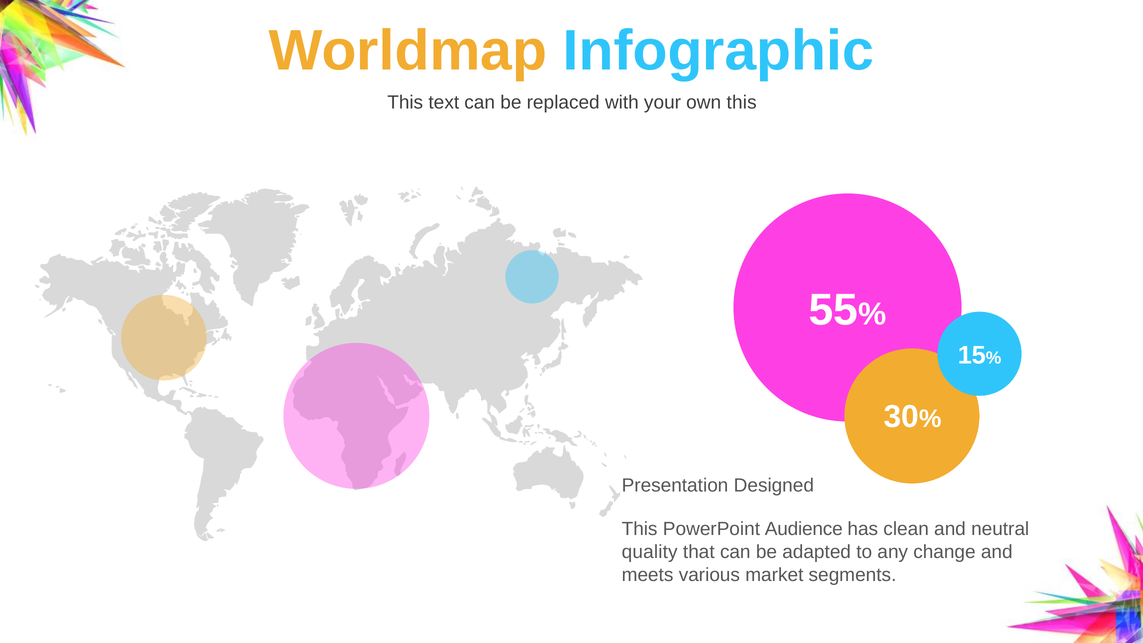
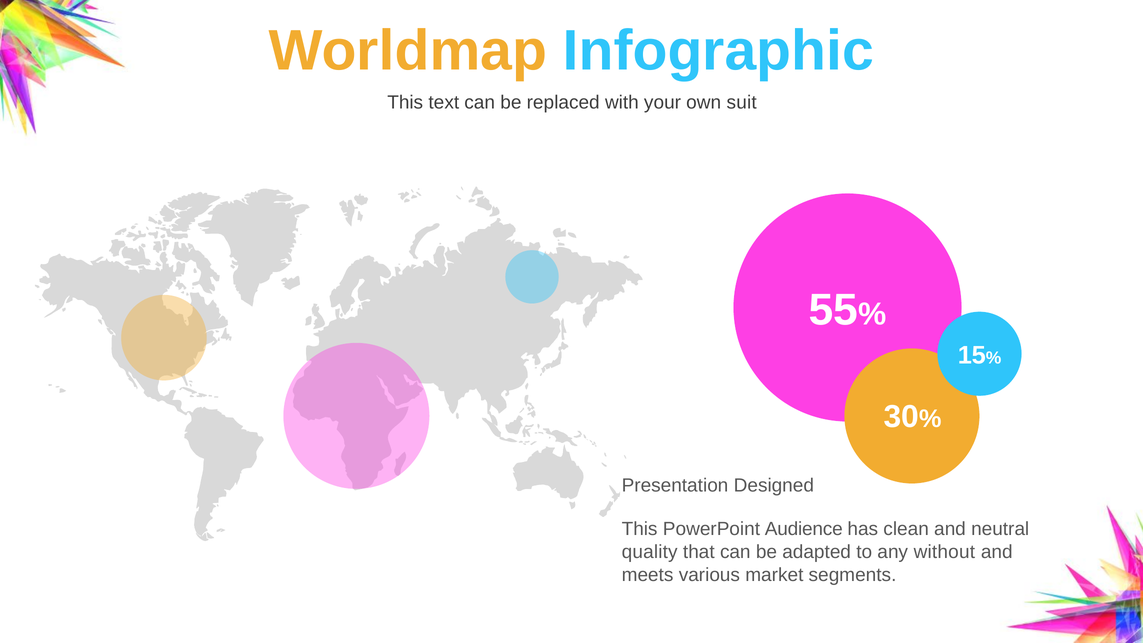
own this: this -> suit
change: change -> without
